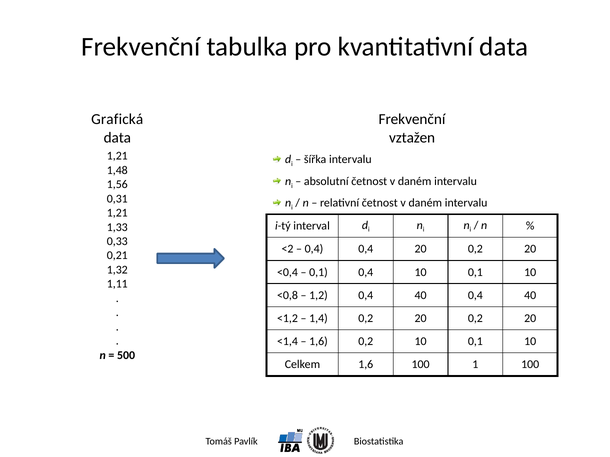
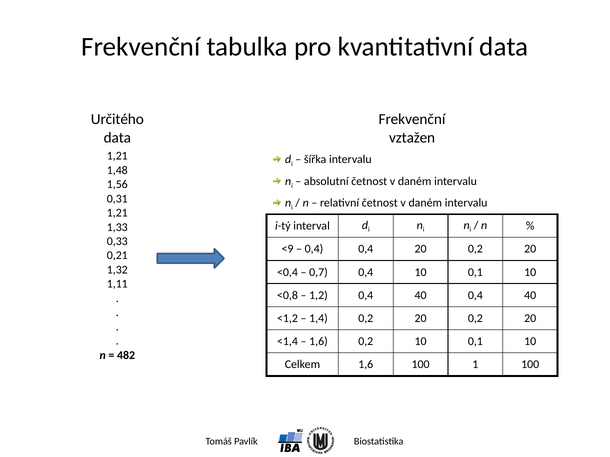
Grafická: Grafická -> Určitého
<2: <2 -> <9
0,1 at (318, 272): 0,1 -> 0,7
500: 500 -> 482
